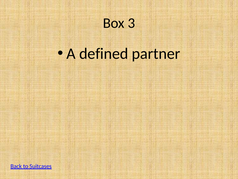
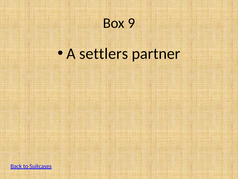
3: 3 -> 9
defined: defined -> settlers
